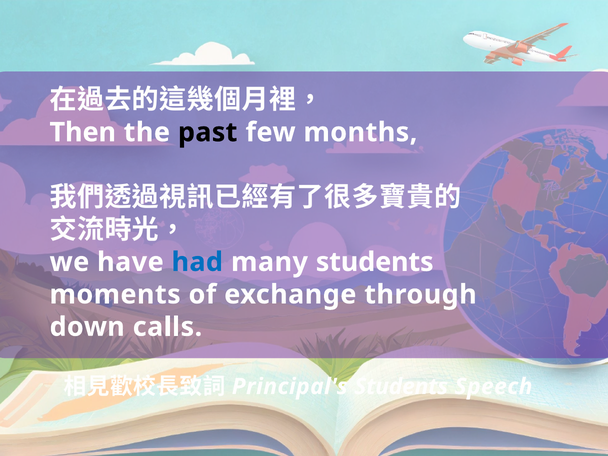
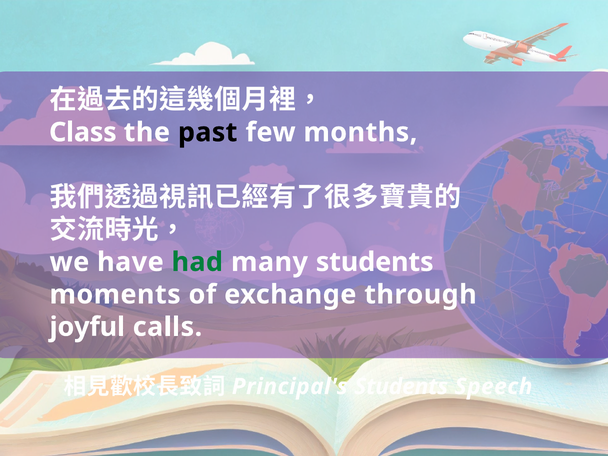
Then: Then -> Class
had colour: blue -> green
down: down -> joyful
